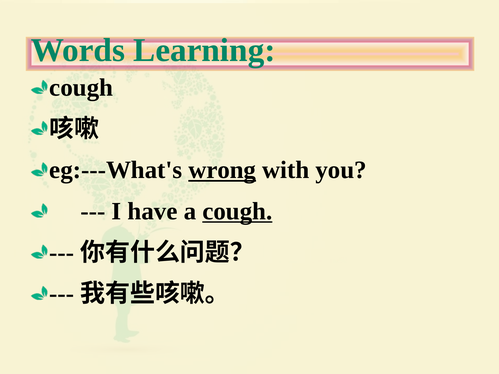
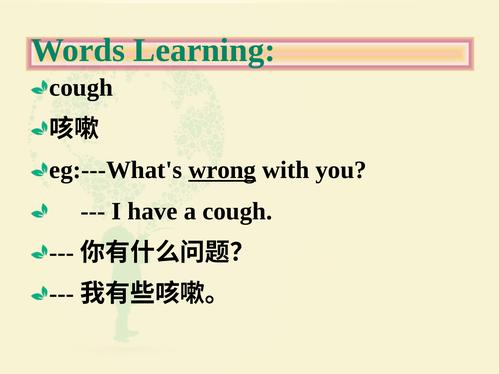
cough at (237, 211) underline: present -> none
